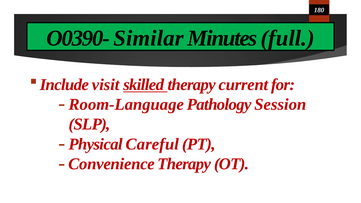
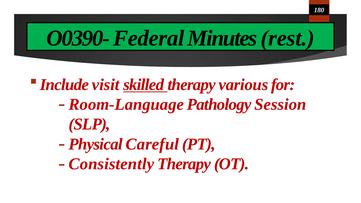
Similar: Similar -> Federal
full: full -> rest
current: current -> various
Convenience: Convenience -> Consistently
